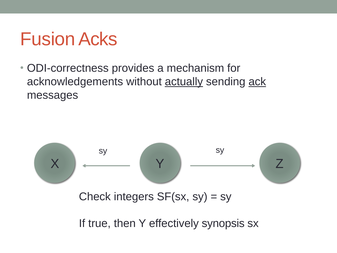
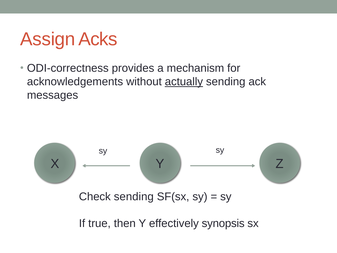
Fusion: Fusion -> Assign
ack underline: present -> none
Check integers: integers -> sending
